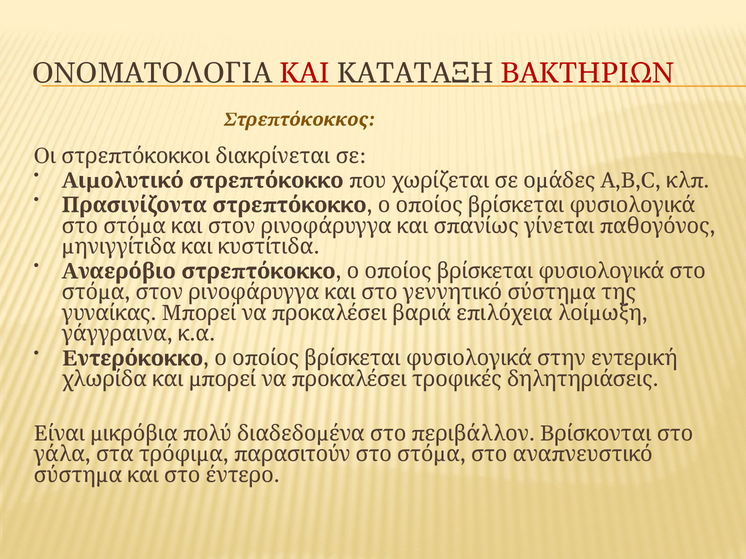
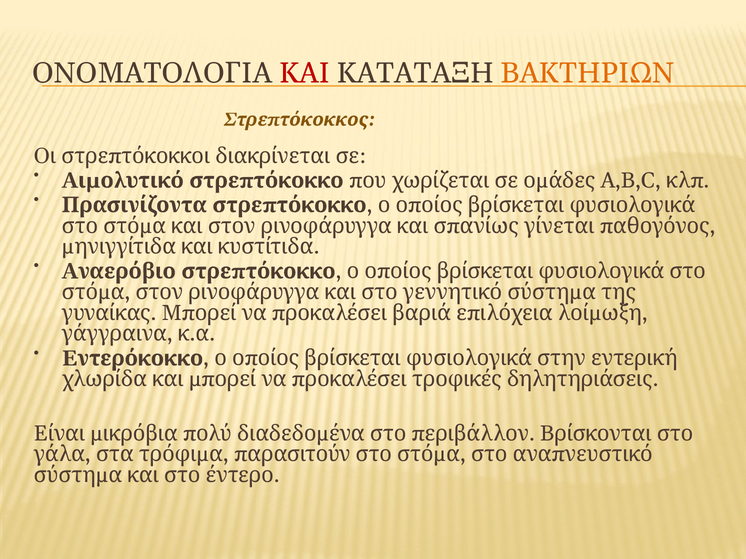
ΒΑΚΤΗΡΙΩΝ colour: red -> orange
